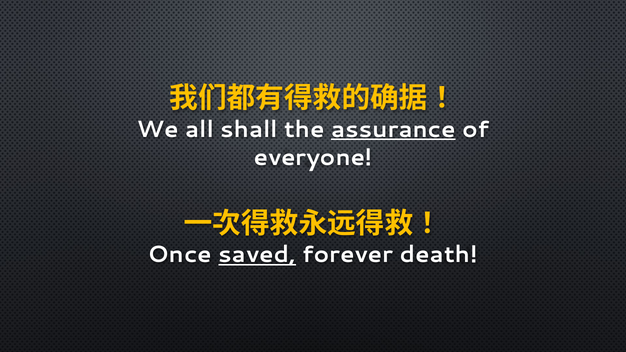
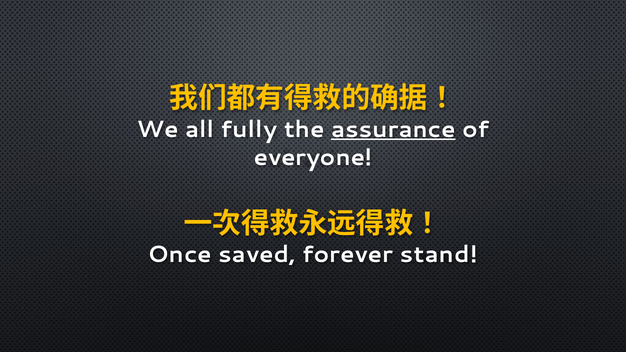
shall: shall -> fully
saved underline: present -> none
death: death -> stand
